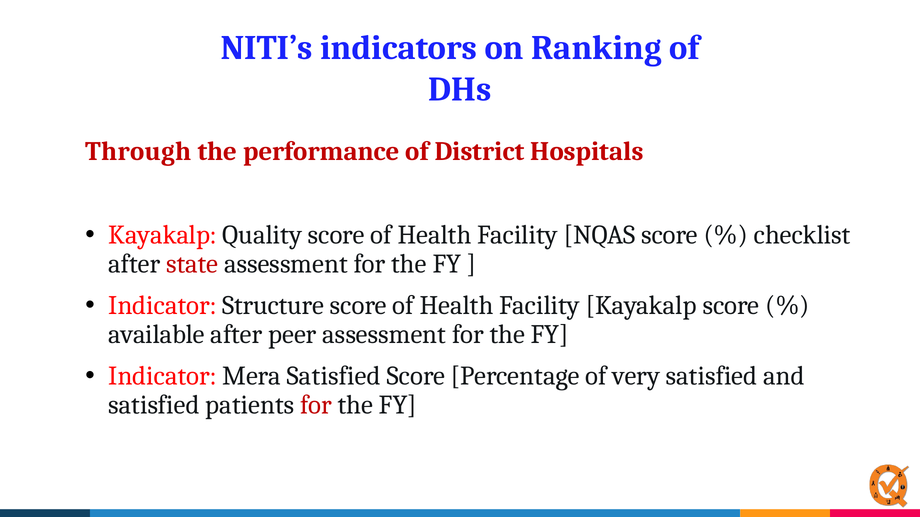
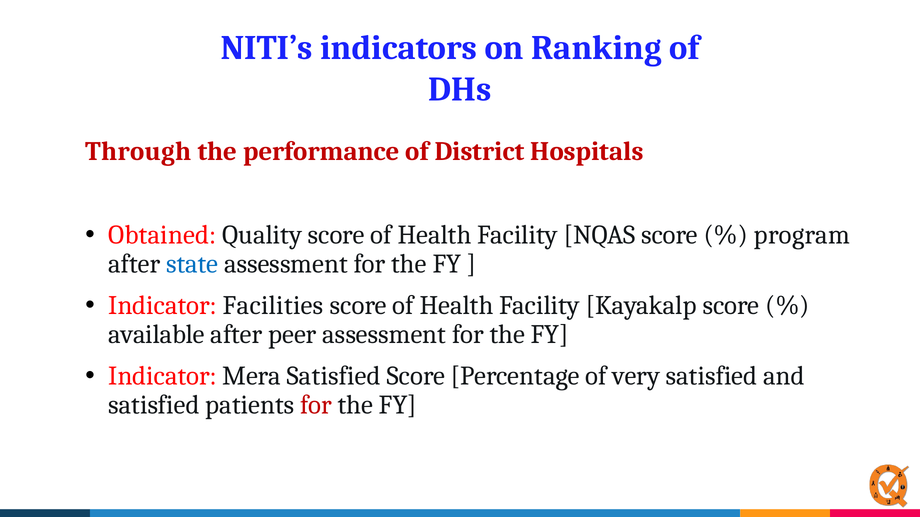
Kayakalp at (163, 235): Kayakalp -> Obtained
checklist: checklist -> program
state colour: red -> blue
Structure: Structure -> Facilities
